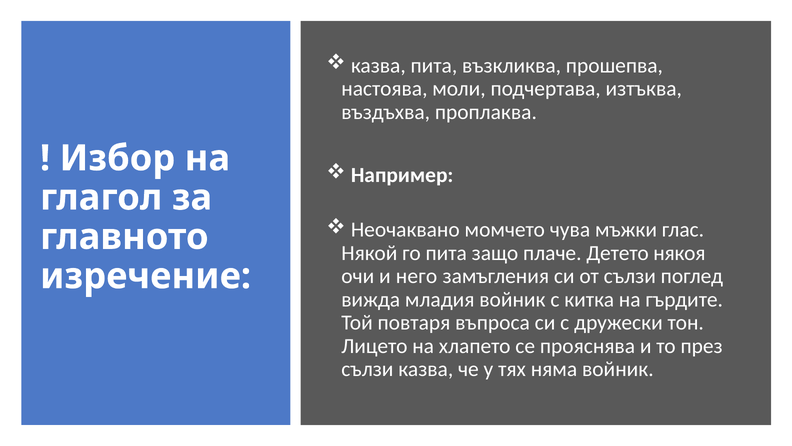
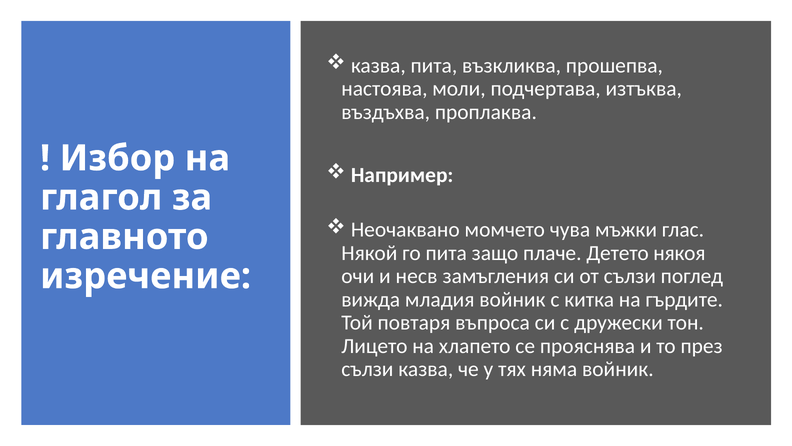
него: него -> несв
